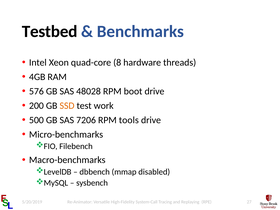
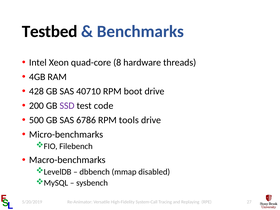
576: 576 -> 428
48028: 48028 -> 40710
SSD colour: orange -> purple
work: work -> code
7206: 7206 -> 6786
